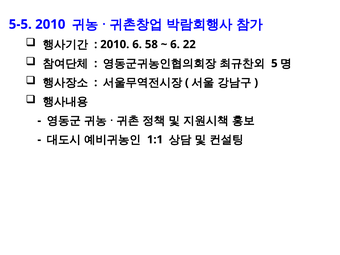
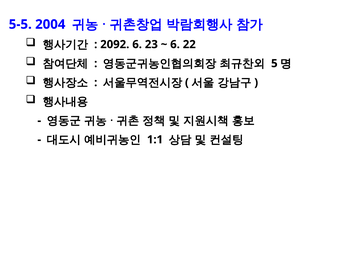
5-5 2010: 2010 -> 2004
2010 at (115, 44): 2010 -> 2092
58: 58 -> 23
